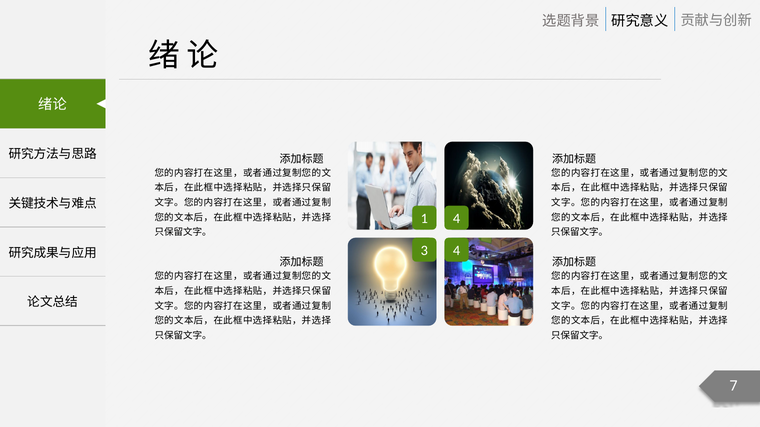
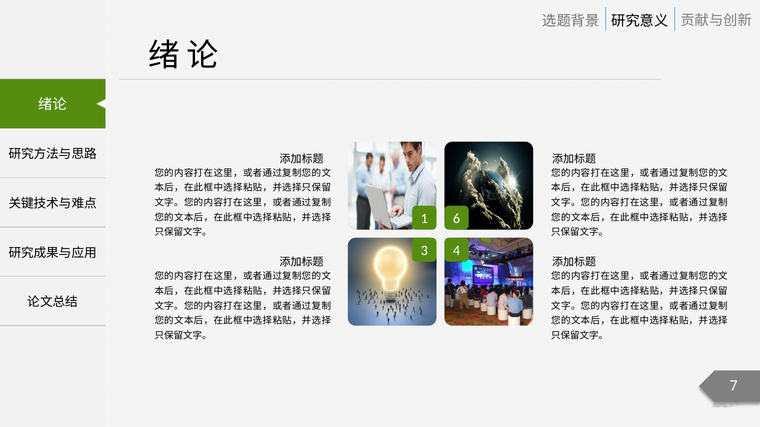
1 4: 4 -> 6
